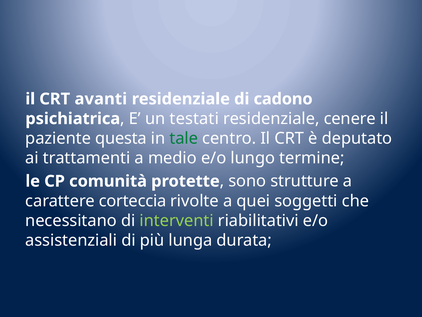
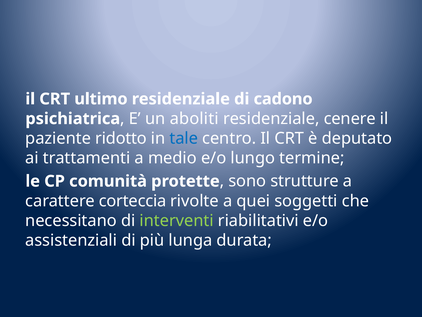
avanti: avanti -> ultimo
testati: testati -> aboliti
questa: questa -> ridotto
tale colour: green -> blue
